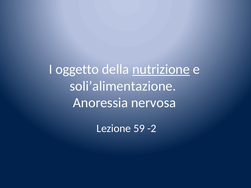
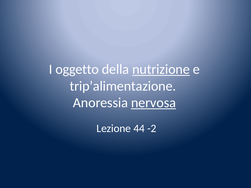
soli’alimentazione: soli’alimentazione -> trip’alimentazione
nervosa underline: none -> present
59: 59 -> 44
